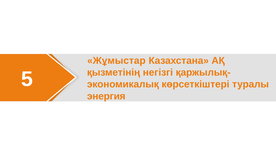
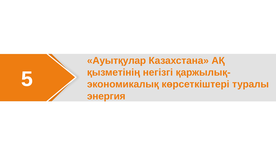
Жұмыстар: Жұмыстар -> Ауытқулар
